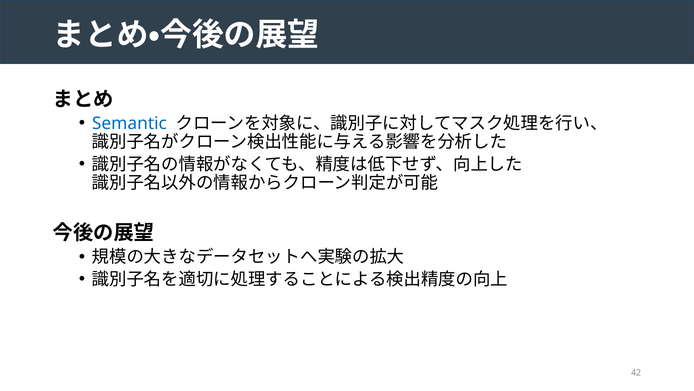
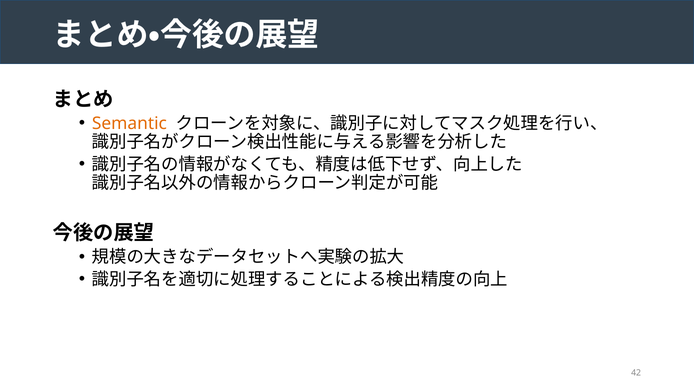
Semantic colour: blue -> orange
